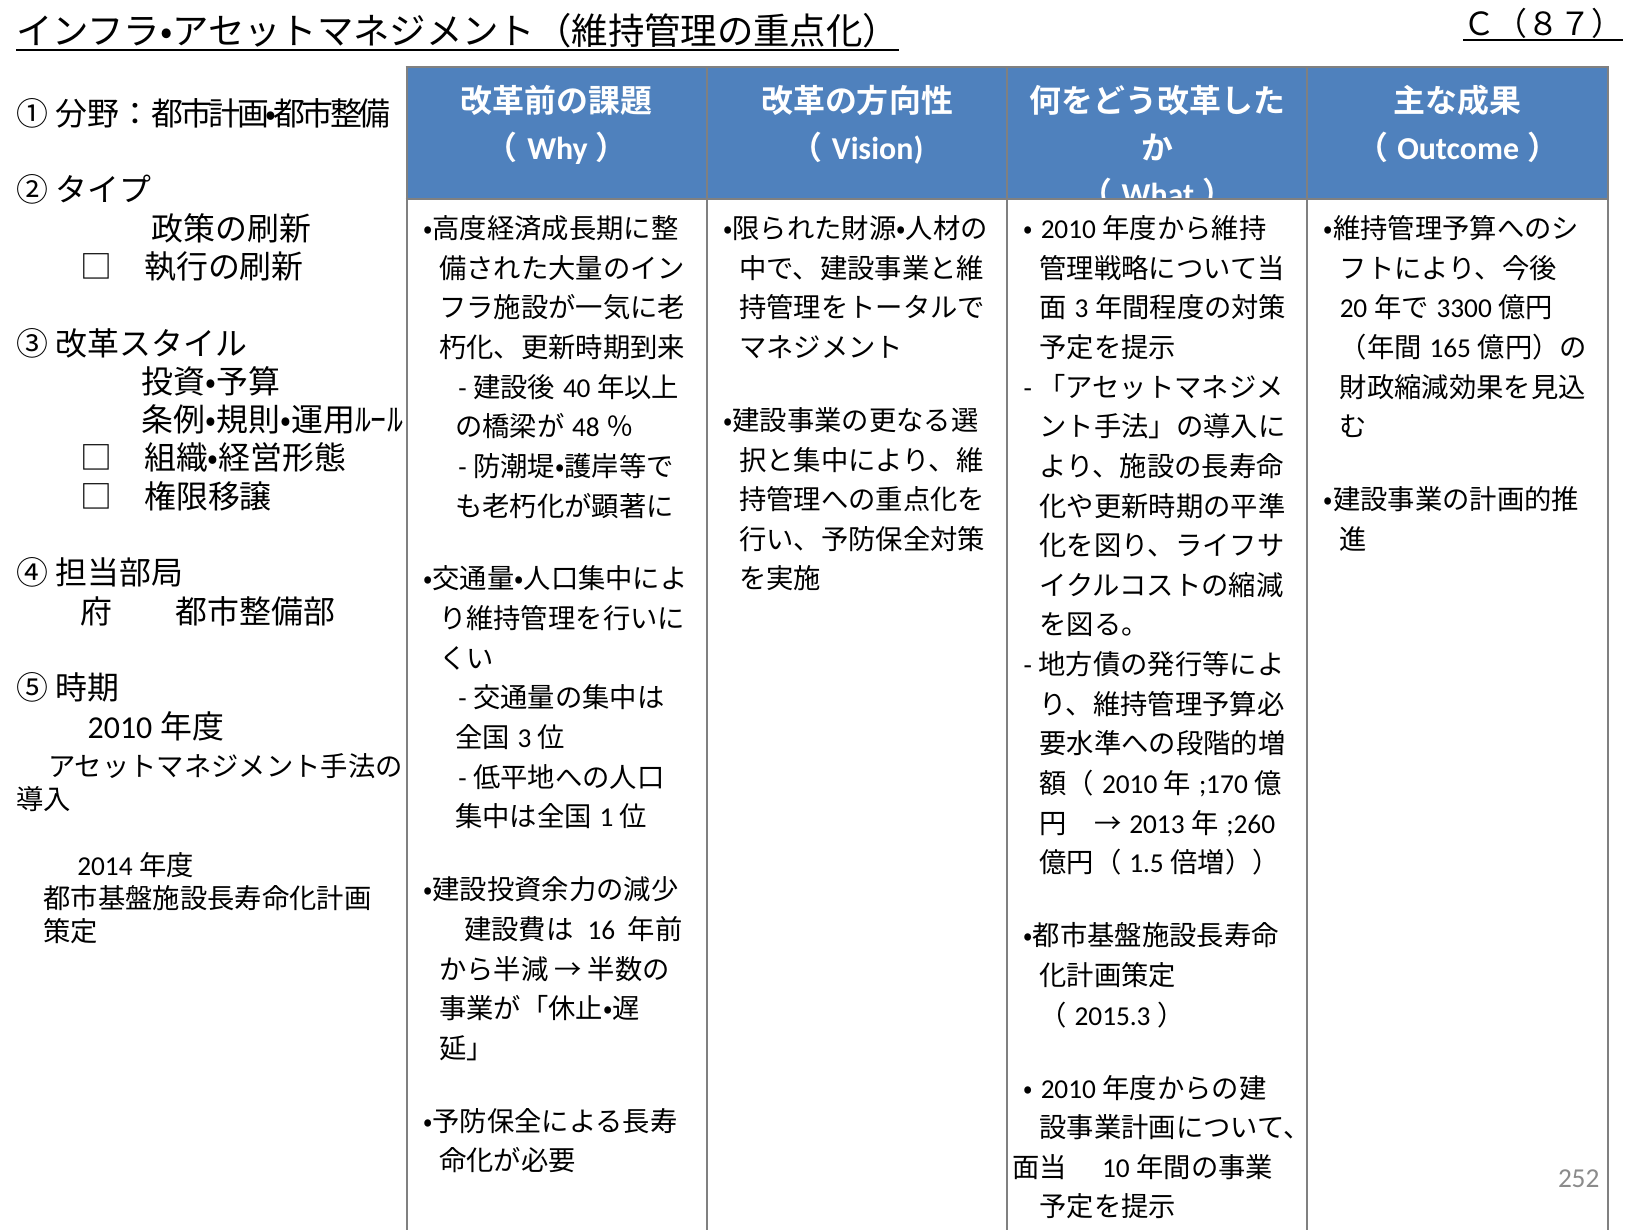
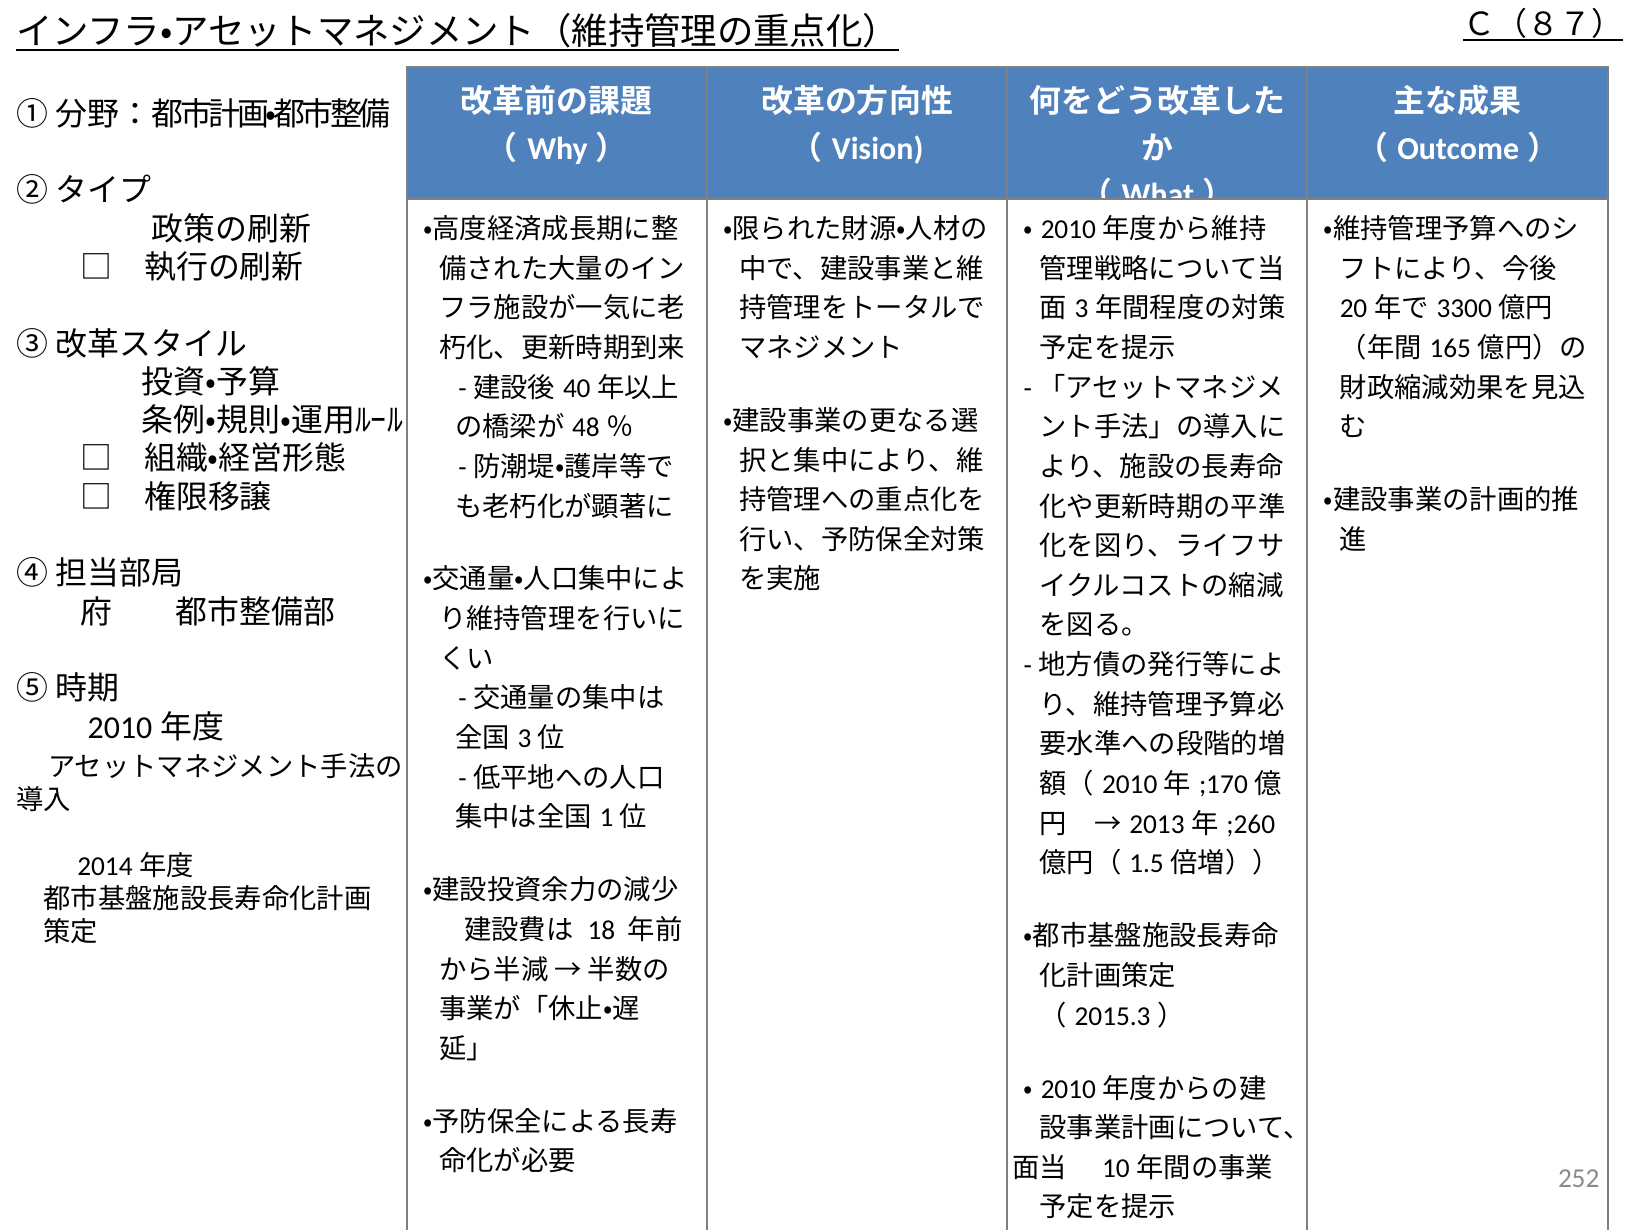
16: 16 -> 18
